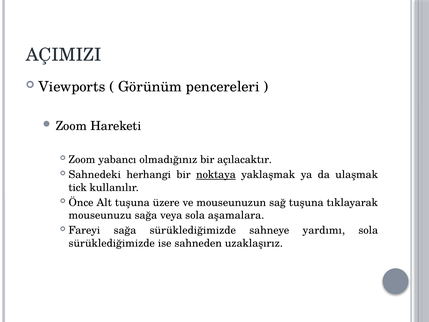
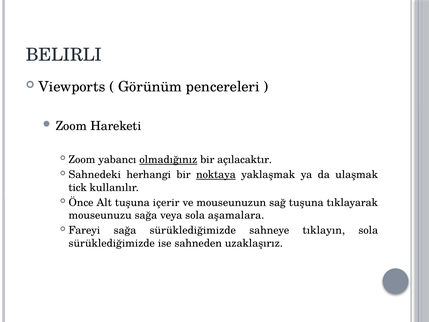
AÇIMIZI: AÇIMIZI -> BELIRLI
olmadığınız underline: none -> present
üzere: üzere -> içerir
yardımı: yardımı -> tıklayın
